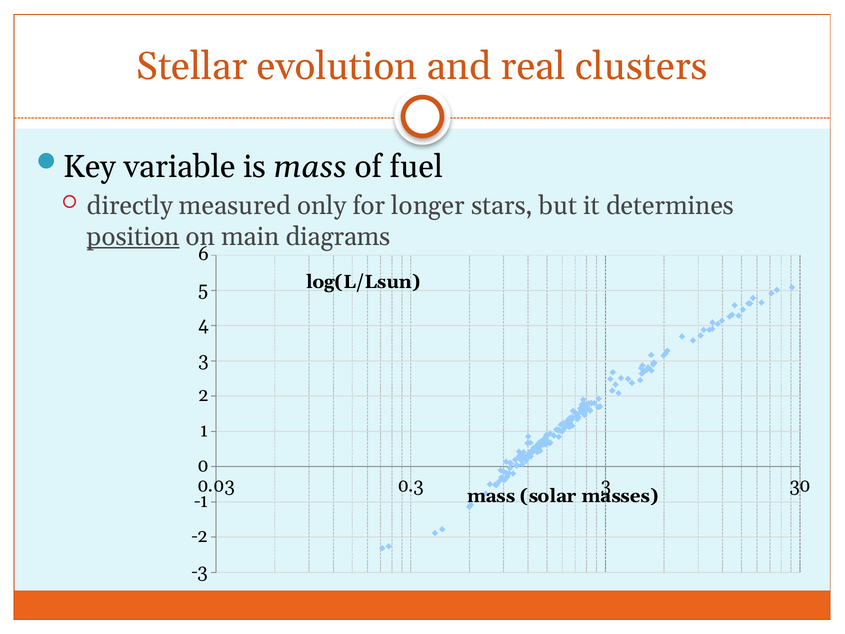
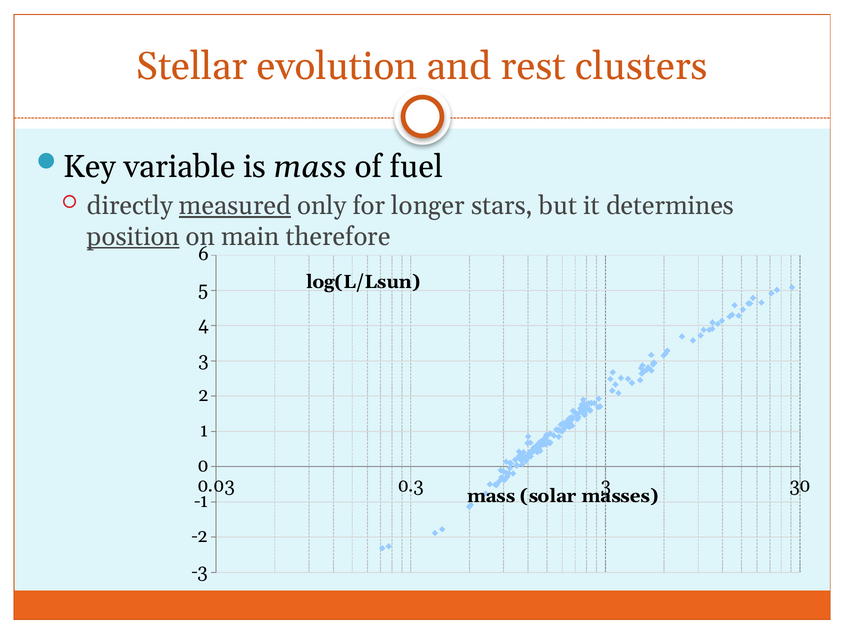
real: real -> rest
measured underline: none -> present
diagrams: diagrams -> therefore
